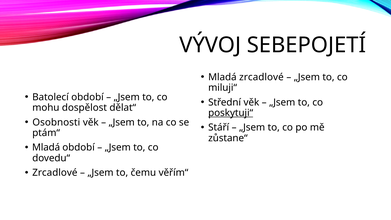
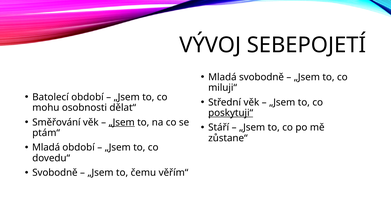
Mladá zrcadlové: zrcadlové -> svobodně
dospělost: dospělost -> osobnosti
Osobnosti: Osobnosti -> Směřování
„Jsem at (122, 122) underline: none -> present
Zrcadlové at (55, 173): Zrcadlové -> Svobodně
